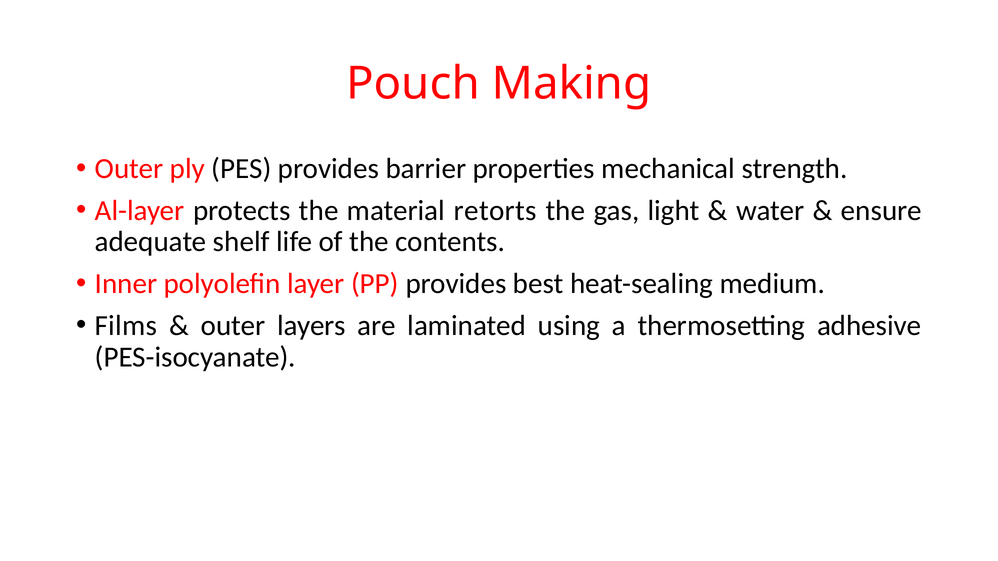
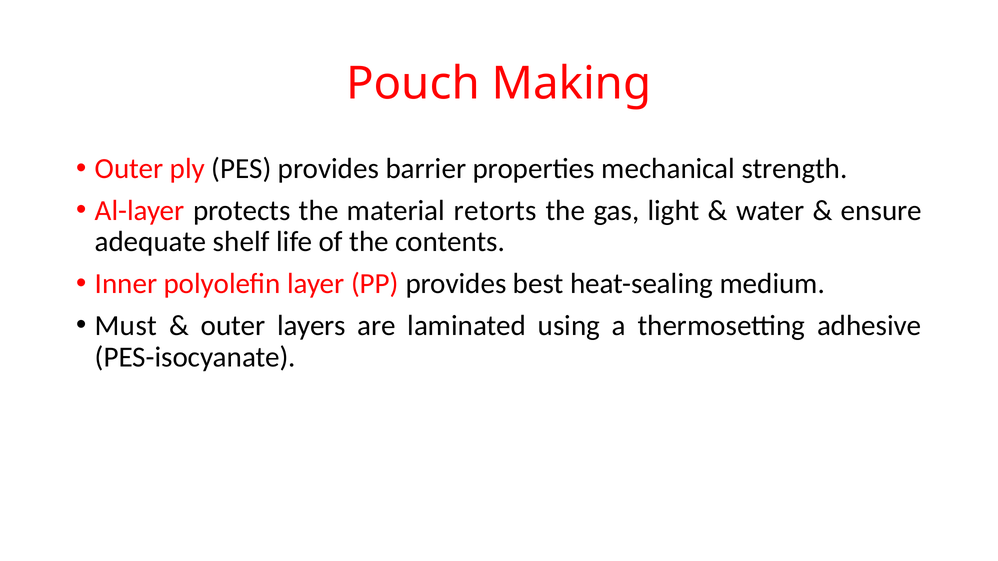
Films: Films -> Must
